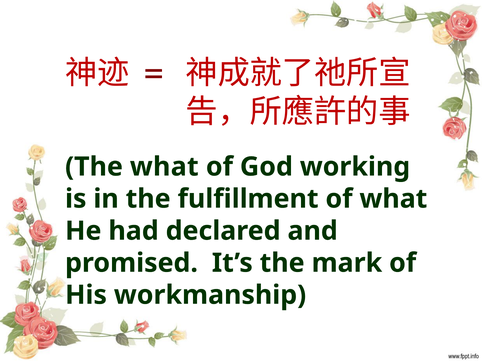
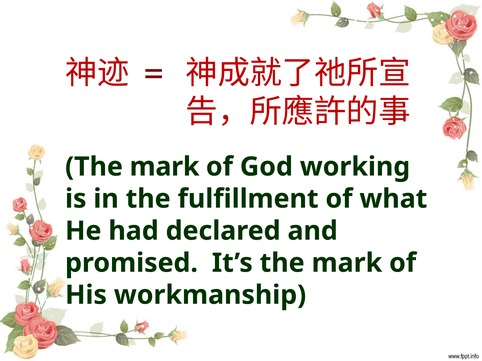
what at (164, 167): what -> mark
